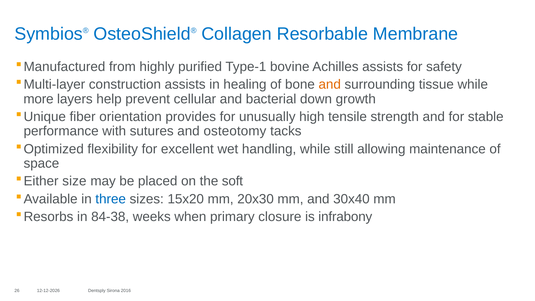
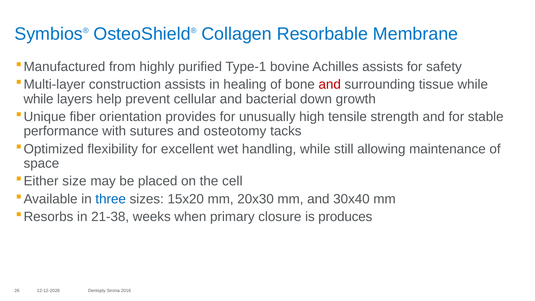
and at (330, 84) colour: orange -> red
more at (39, 99): more -> while
soft: soft -> cell
84-38: 84-38 -> 21-38
infrabony: infrabony -> produces
